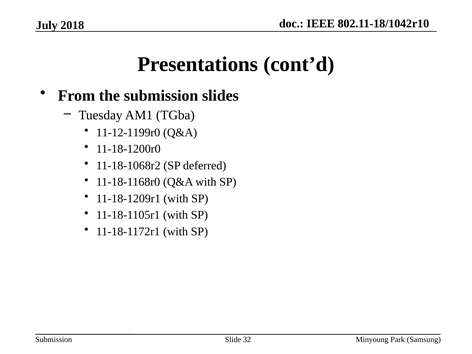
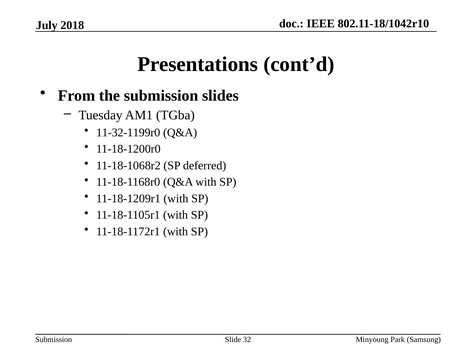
11-12-1199r0: 11-12-1199r0 -> 11-32-1199r0
